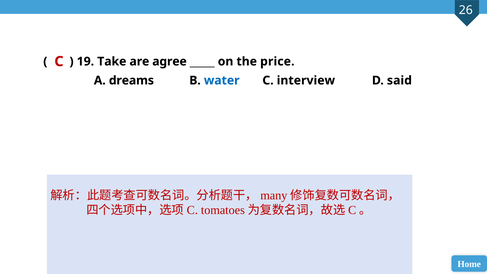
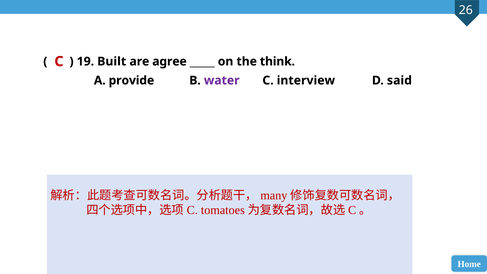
Take: Take -> Built
price: price -> think
dreams: dreams -> provide
water colour: blue -> purple
